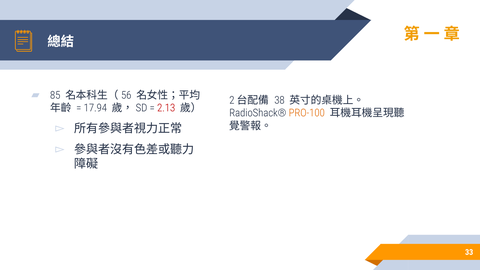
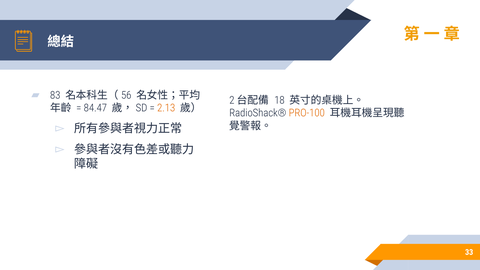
85: 85 -> 83
38: 38 -> 18
17.94: 17.94 -> 84.47
2.13 colour: red -> orange
